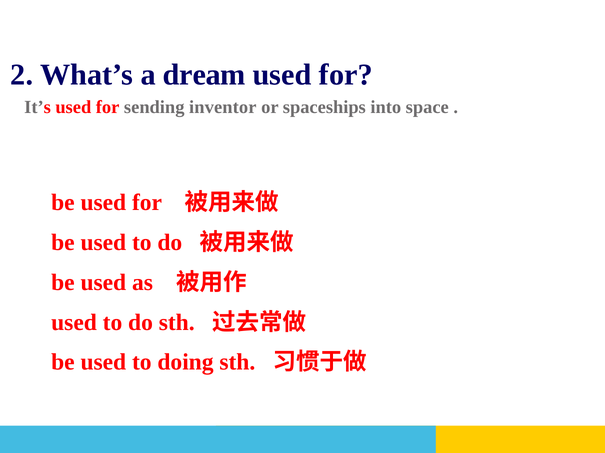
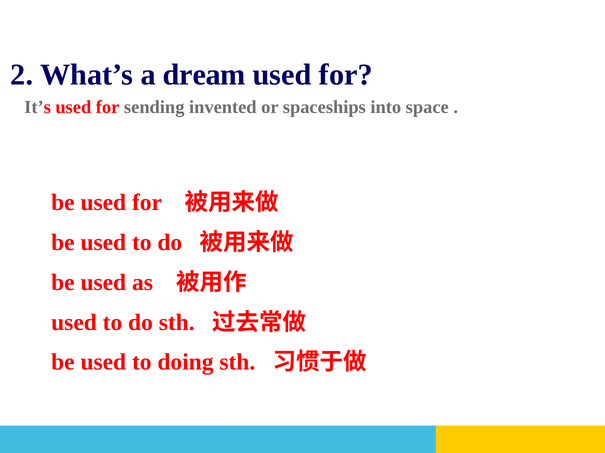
inventor: inventor -> invented
